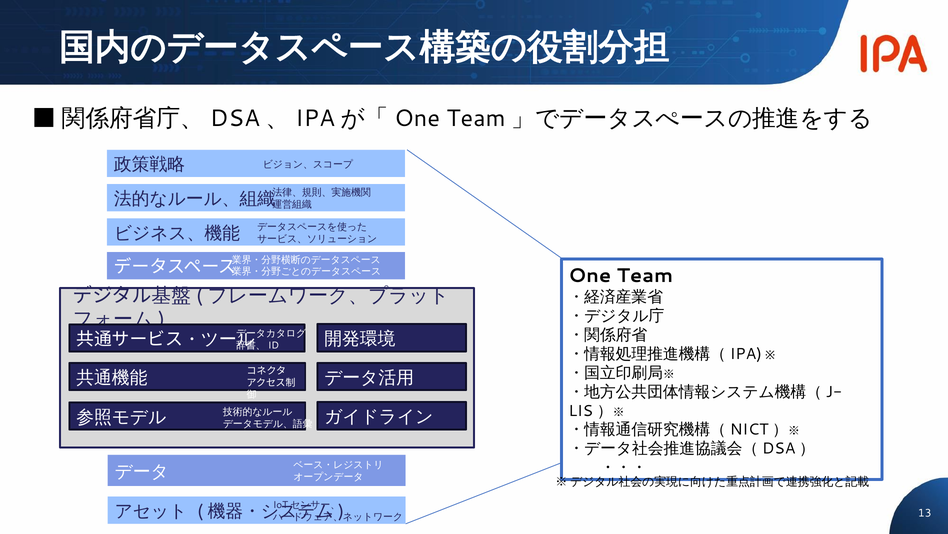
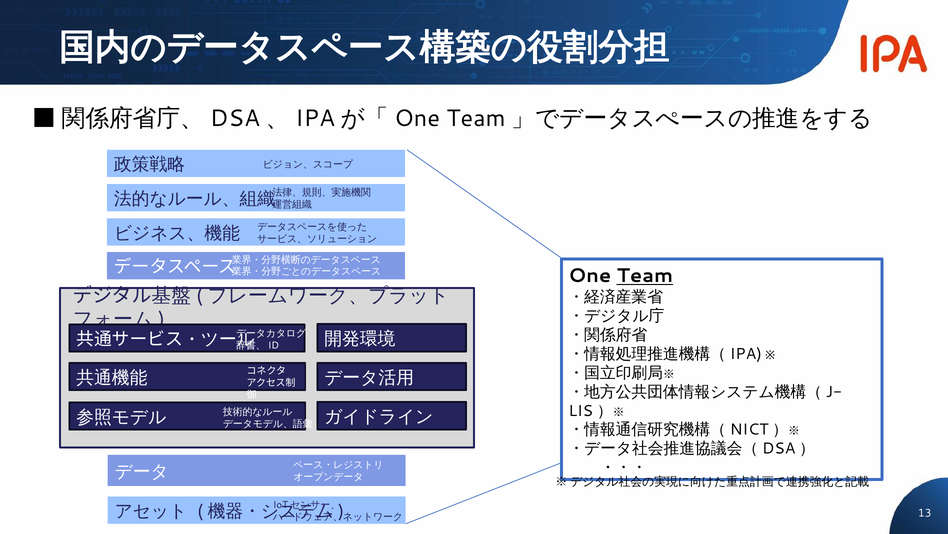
Team underline: none -> present
